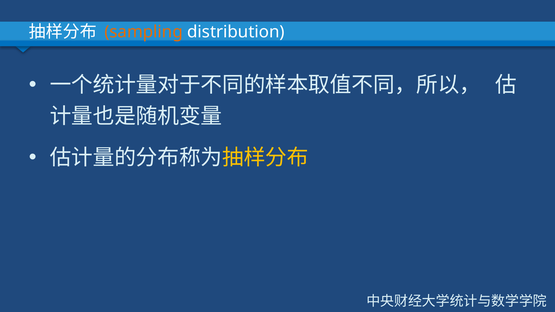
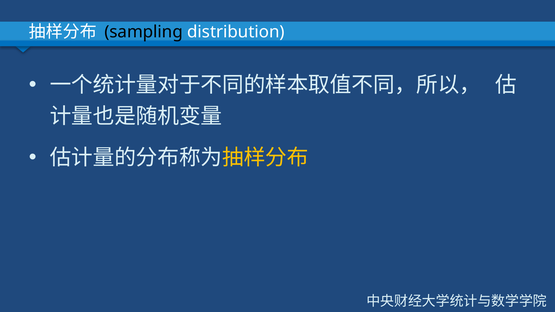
sampling colour: orange -> black
